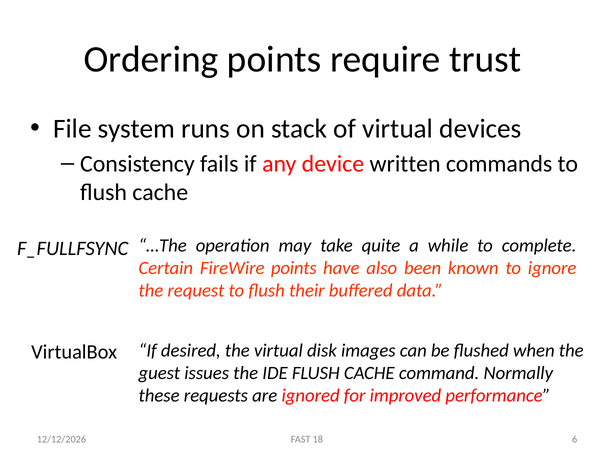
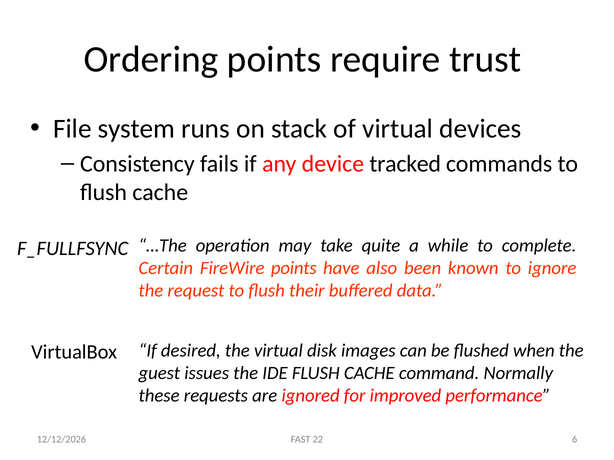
written: written -> tracked
18: 18 -> 22
